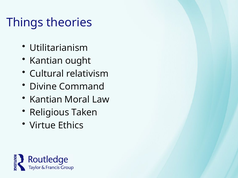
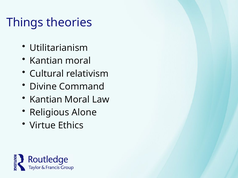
ought at (78, 61): ought -> moral
Taken: Taken -> Alone
